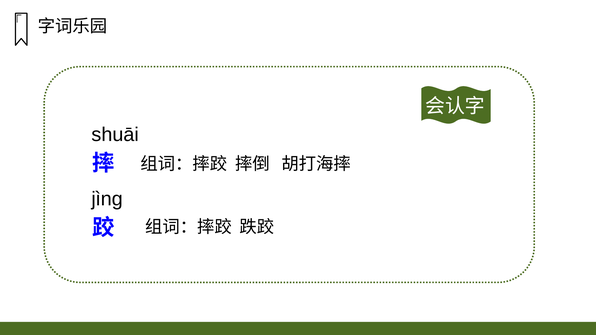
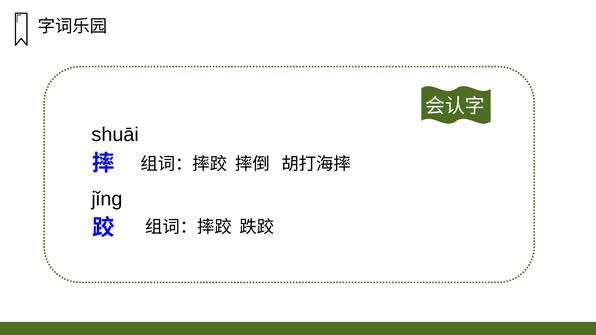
jìnɡ: jìnɡ -> jǐnɡ
